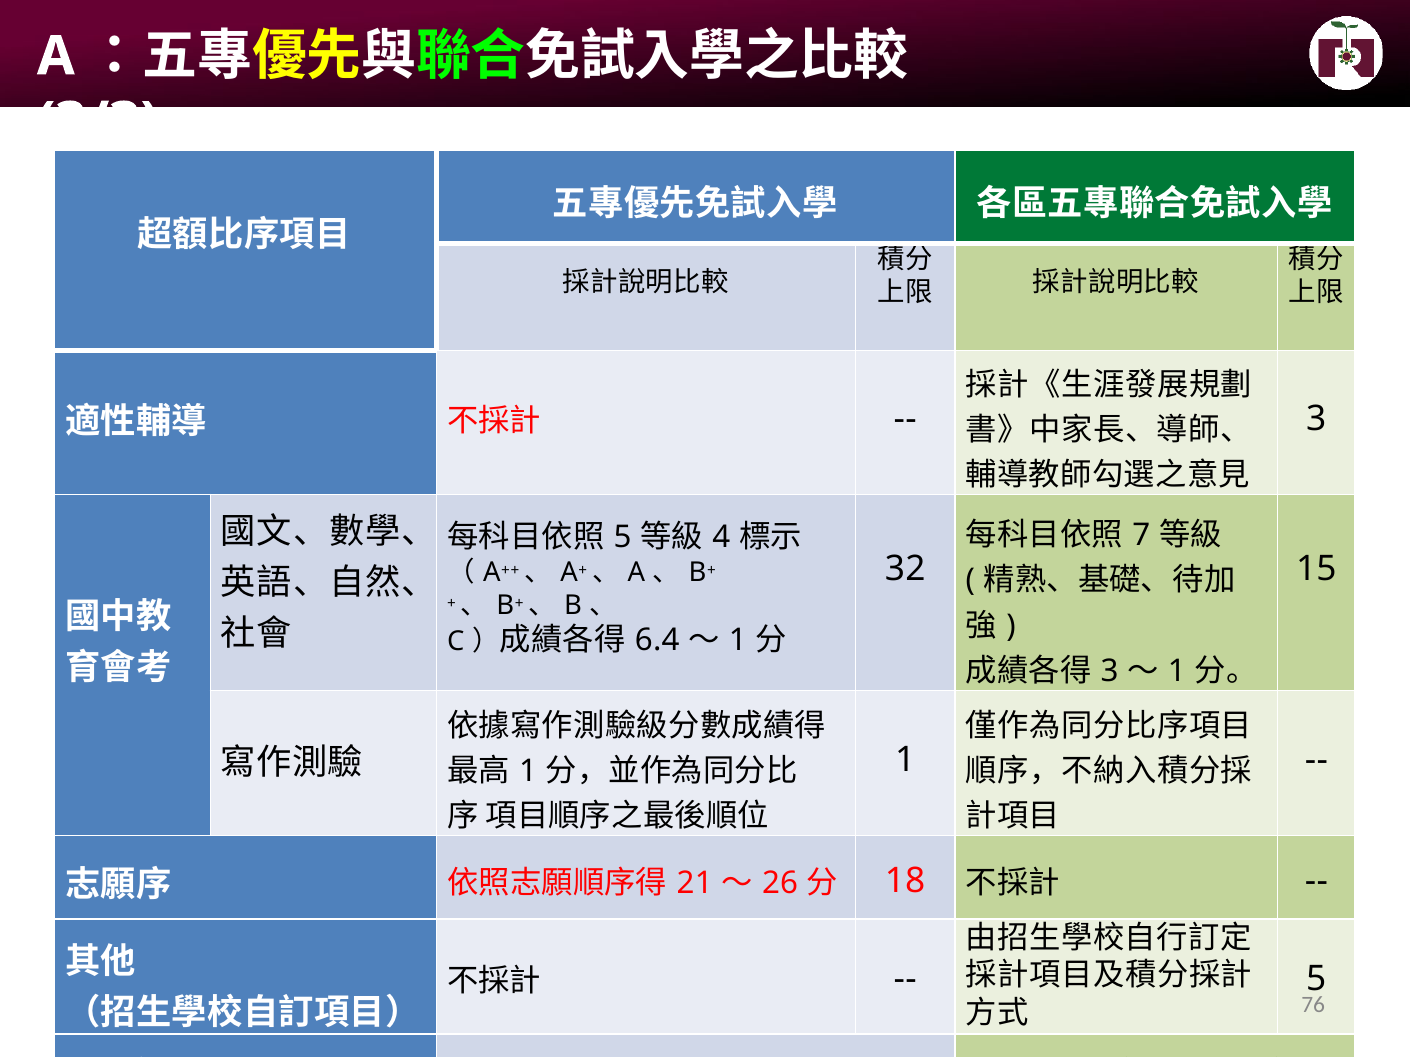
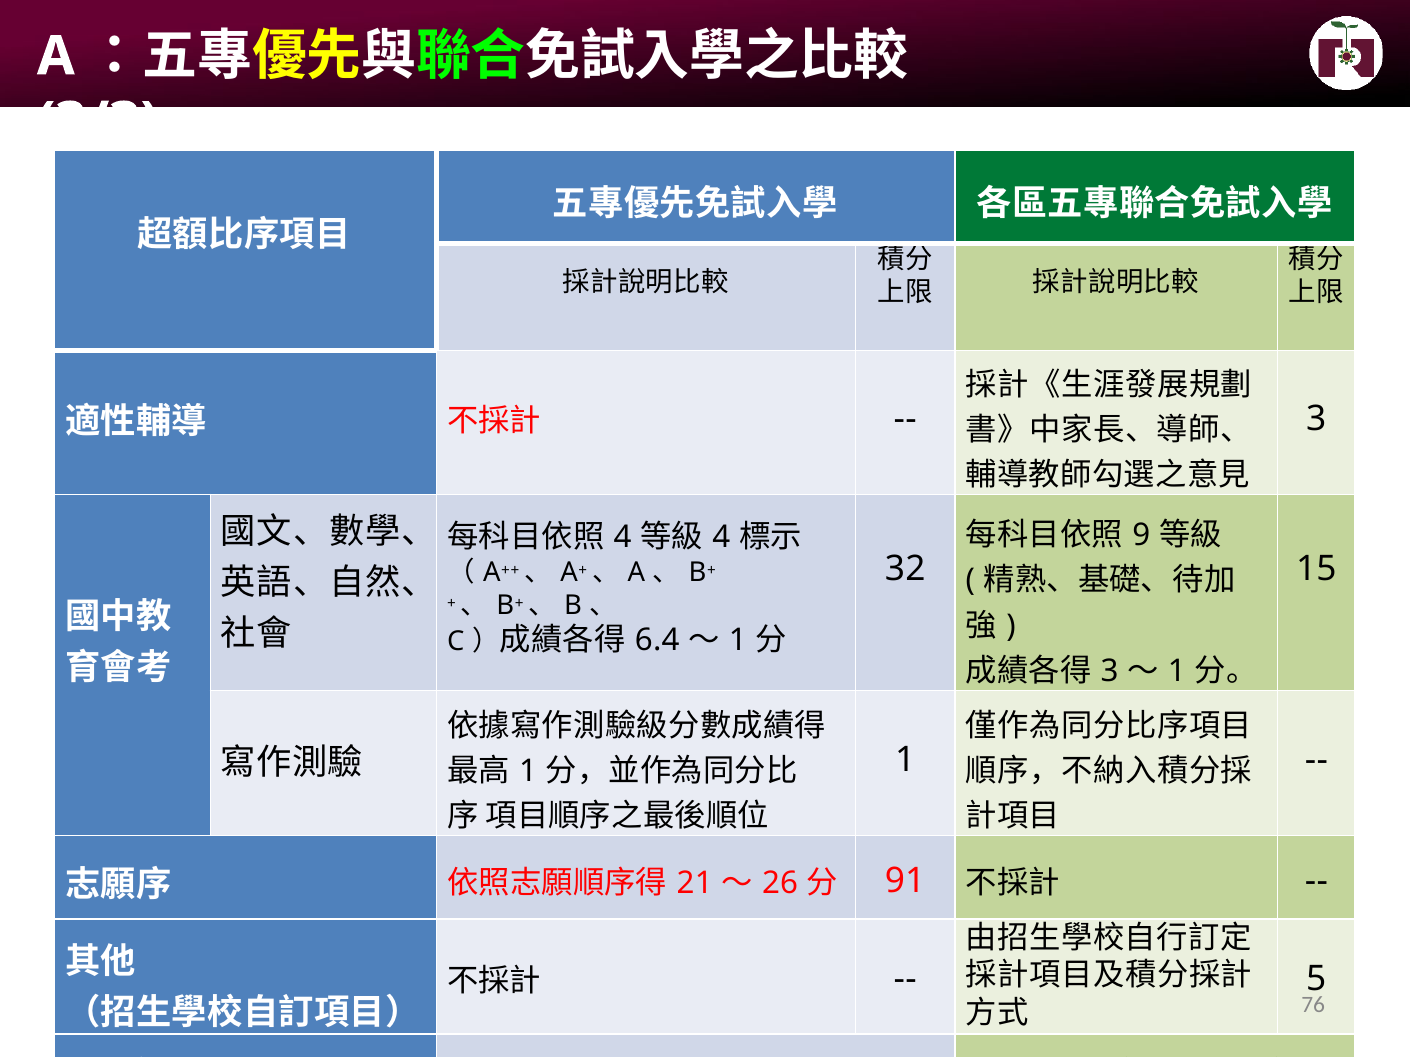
7: 7 -> 9
5 at (623, 538): 5 -> 4
18: 18 -> 91
